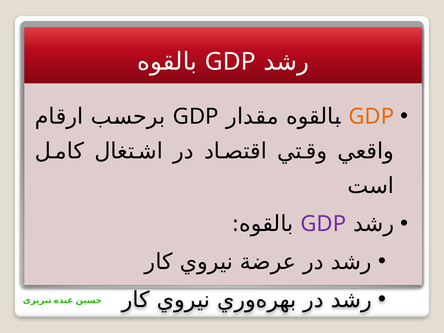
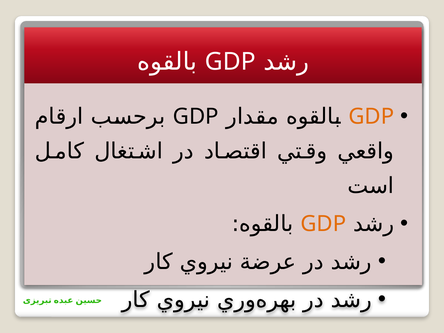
GDP at (323, 224) colour: purple -> orange
